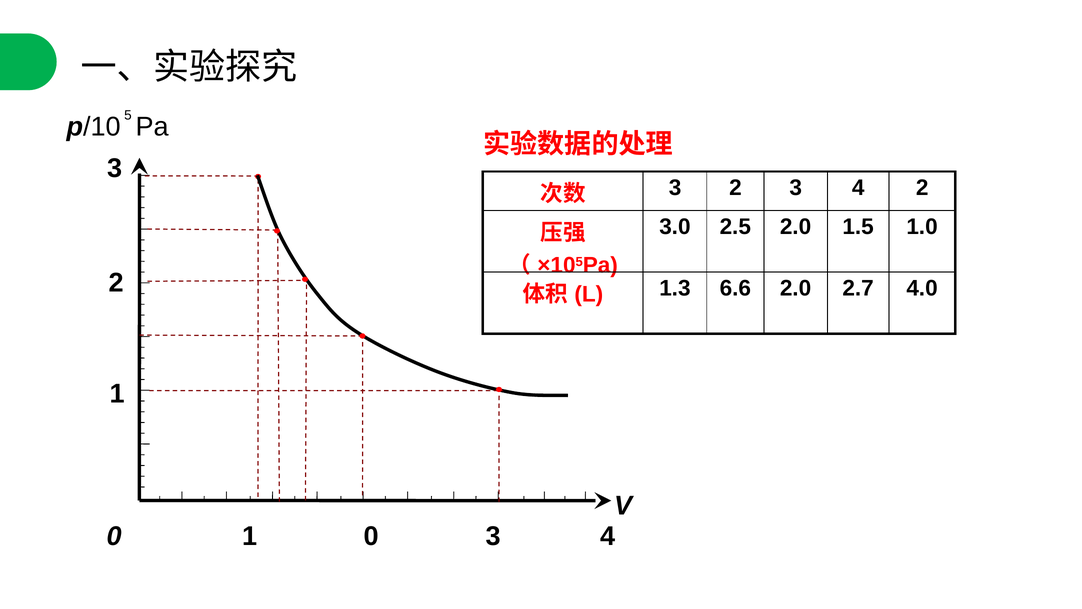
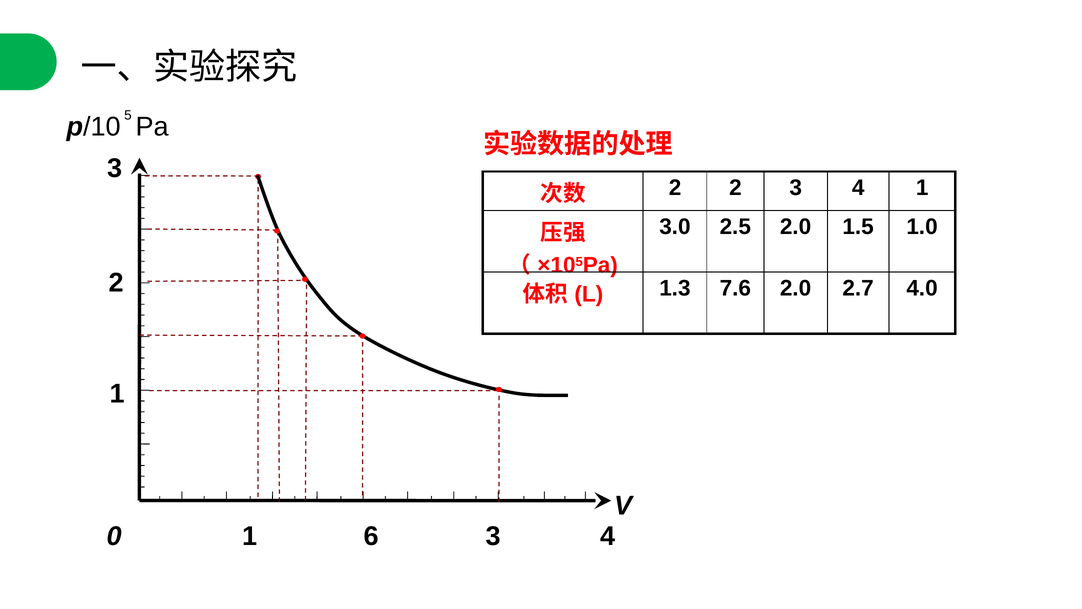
3 at (675, 188): 3 -> 2
4 2: 2 -> 1
6.6: 6.6 -> 7.6
1 0: 0 -> 6
